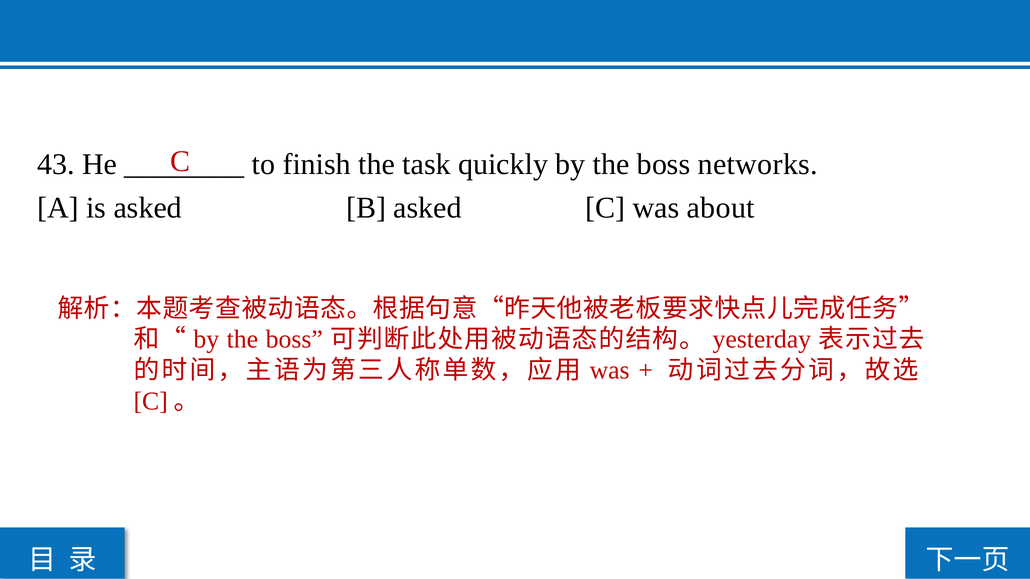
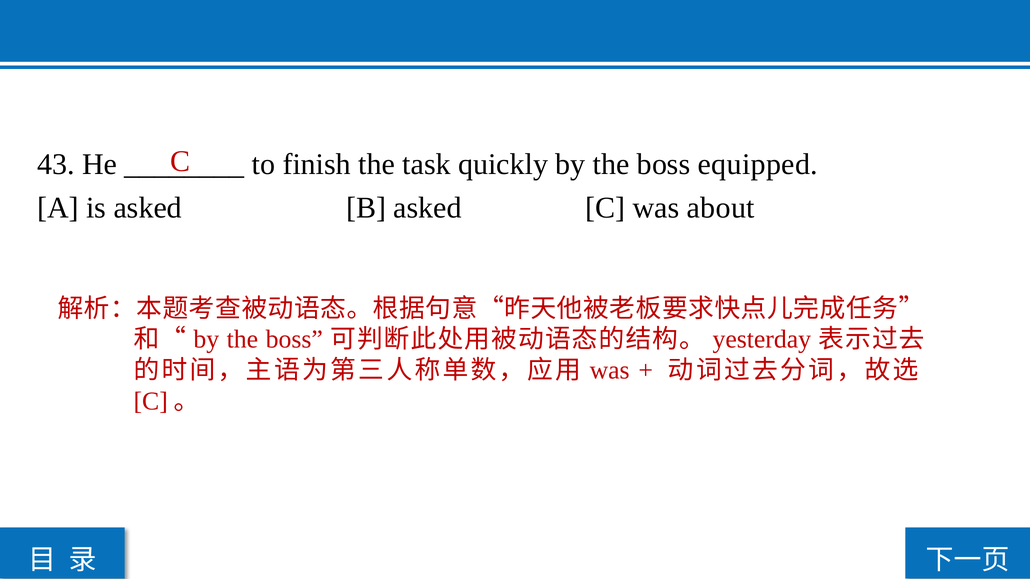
networks: networks -> equipped
